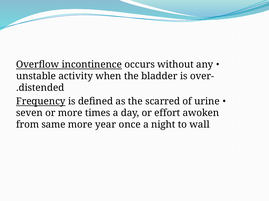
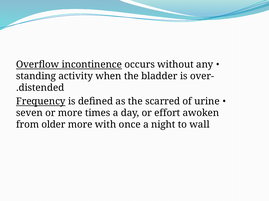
unstable: unstable -> standing
same: same -> older
year: year -> with
